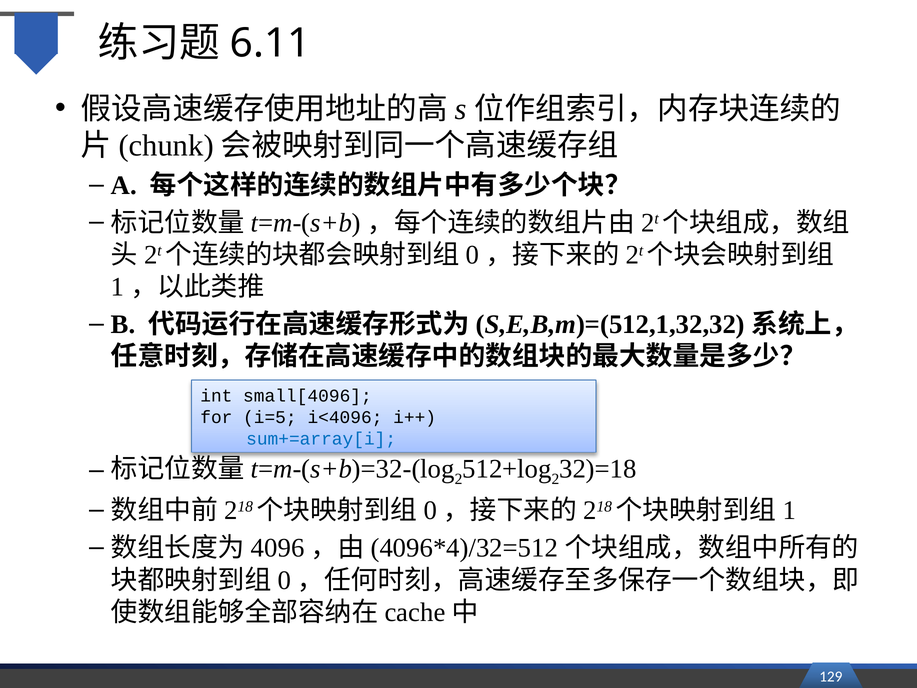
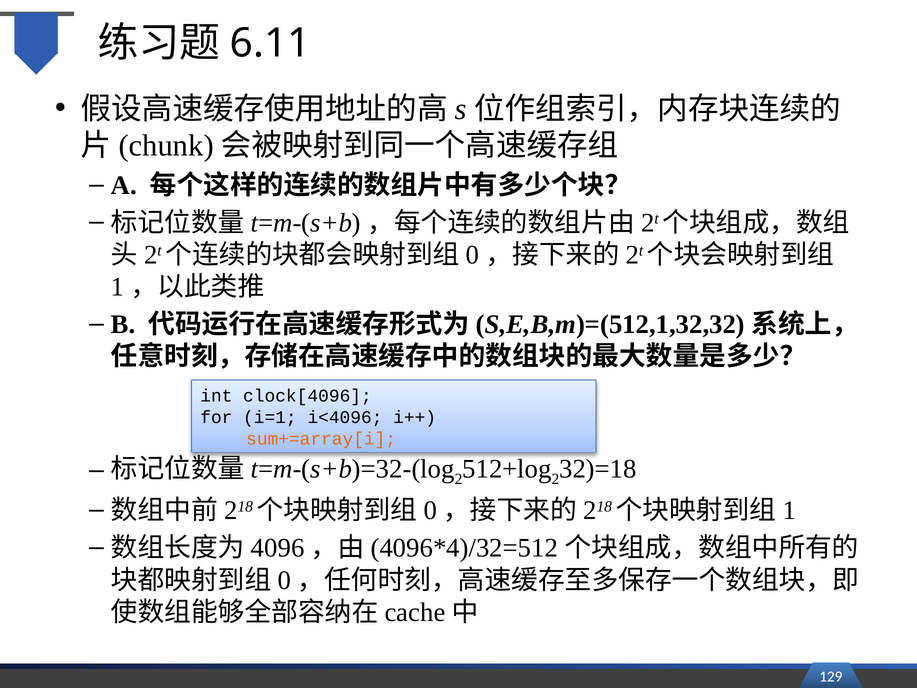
small[4096: small[4096 -> clock[4096
i=5: i=5 -> i=1
sum+=array[i colour: blue -> orange
